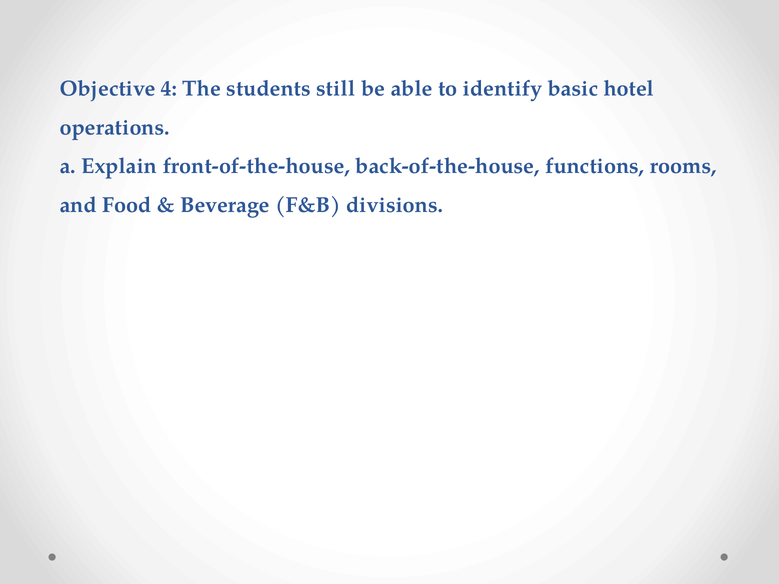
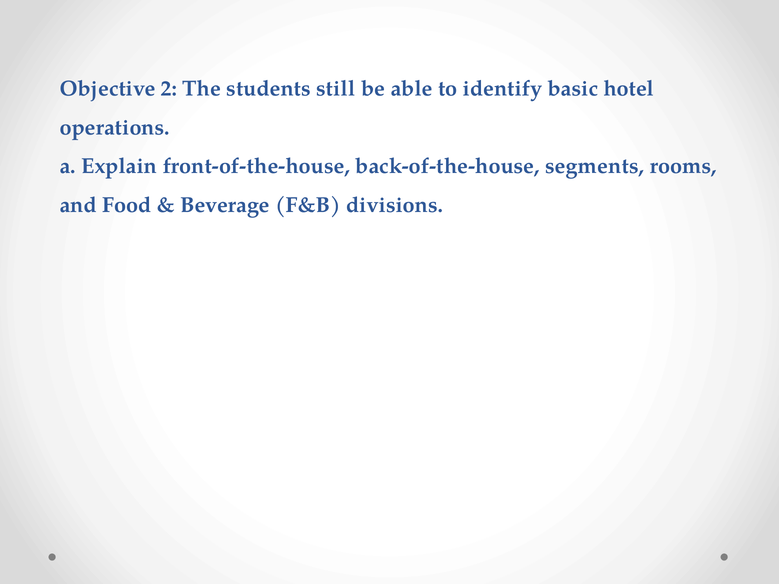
4: 4 -> 2
functions: functions -> segments
